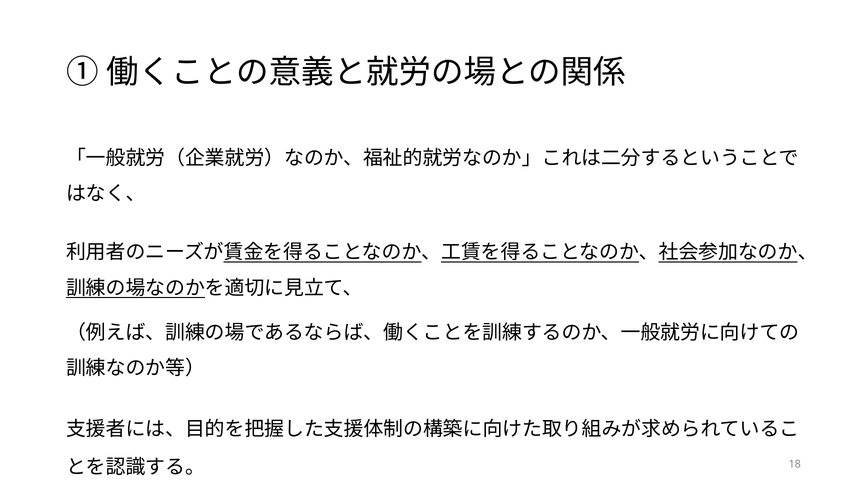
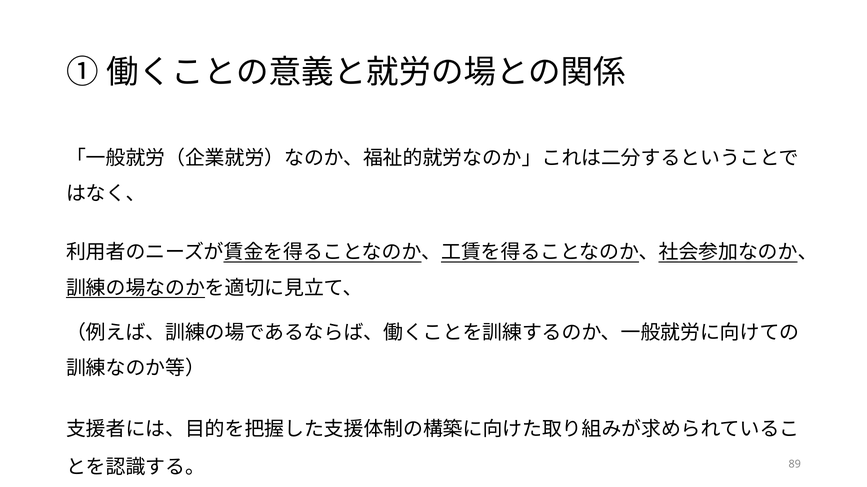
18: 18 -> 89
